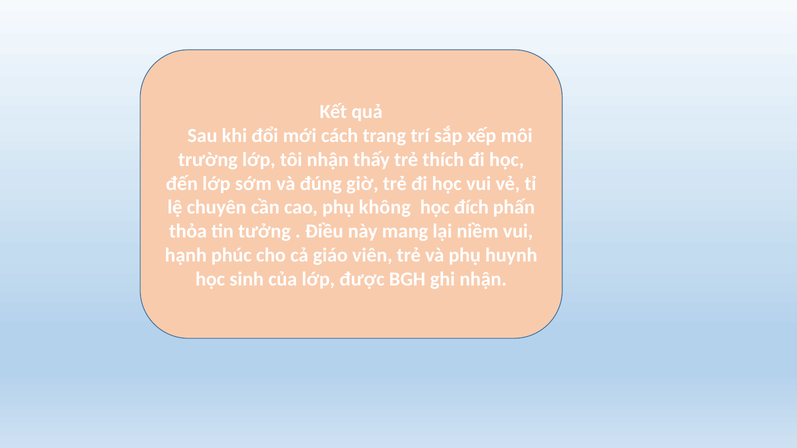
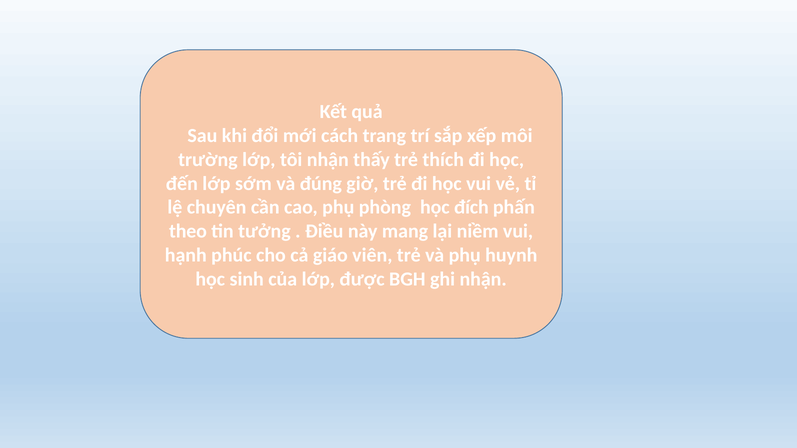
không: không -> phòng
thỏa: thỏa -> theo
